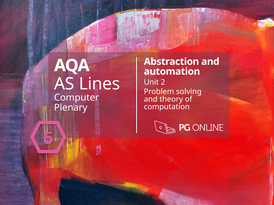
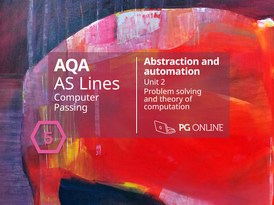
Plenary: Plenary -> Passing
